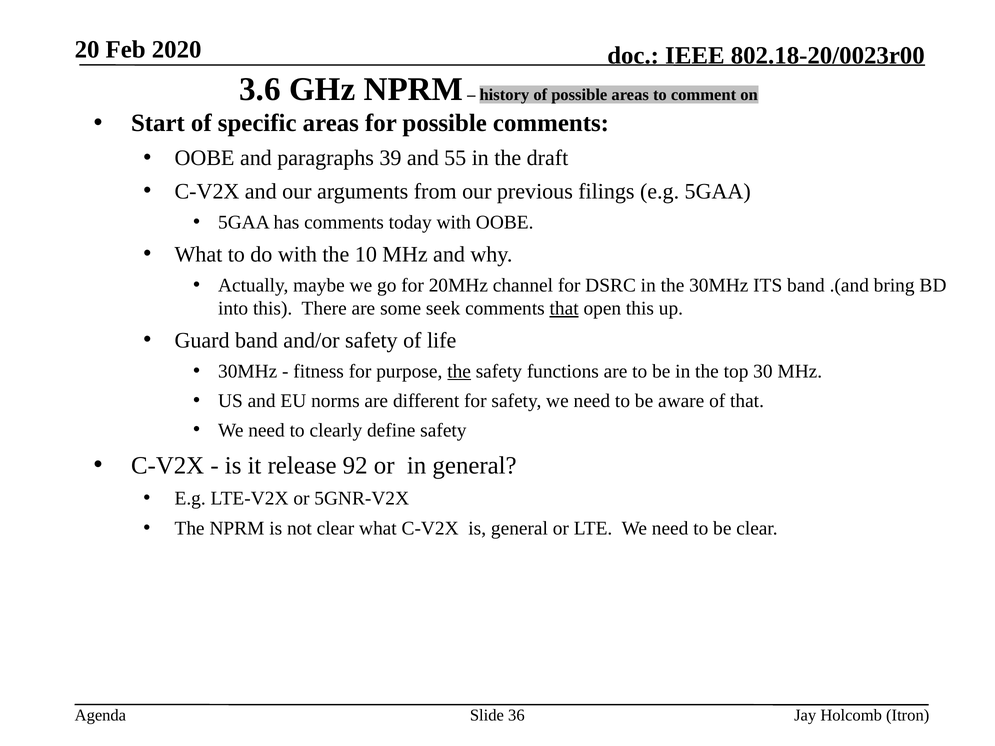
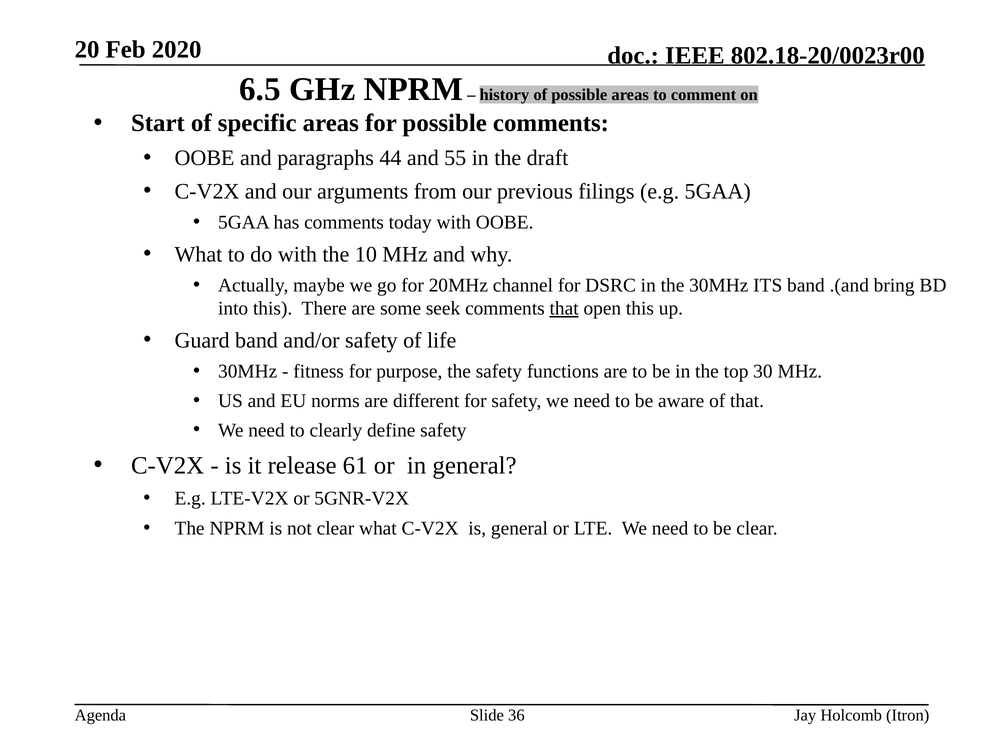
3.6: 3.6 -> 6.5
39: 39 -> 44
the at (459, 371) underline: present -> none
92: 92 -> 61
